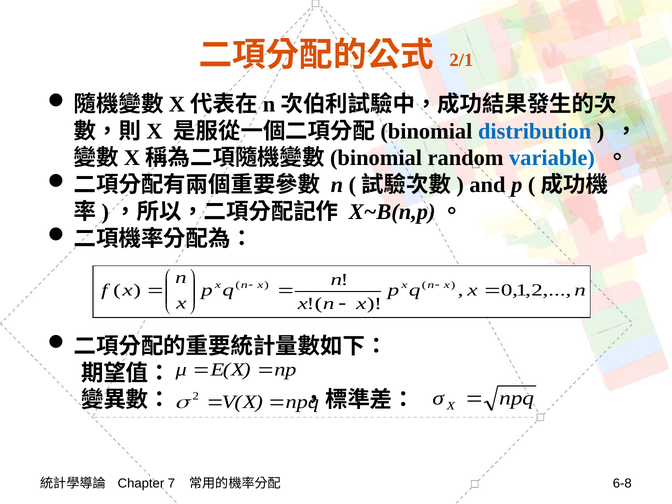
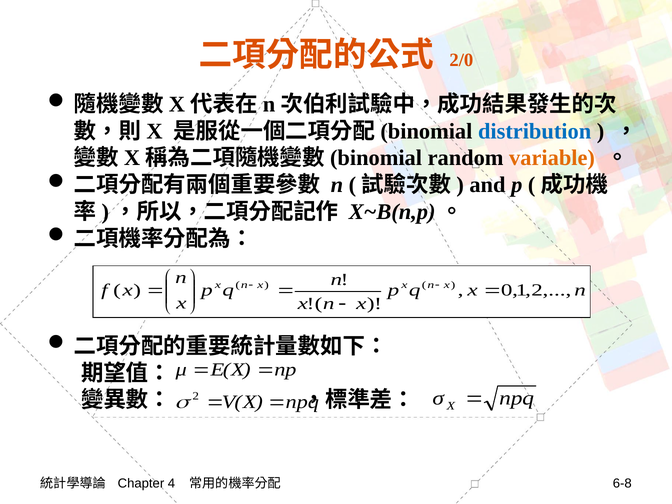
2/1: 2/1 -> 2/0
variable colour: blue -> orange
7: 7 -> 4
